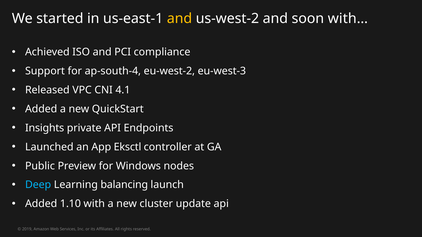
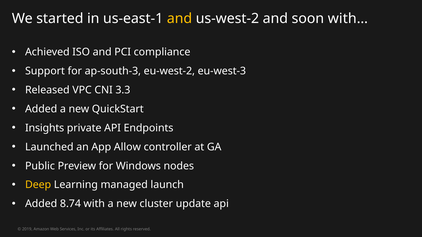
ap-south-4: ap-south-4 -> ap-south-3
4.1: 4.1 -> 3.3
Eksctl: Eksctl -> Allow
Deep colour: light blue -> yellow
balancing: balancing -> managed
1.10: 1.10 -> 8.74
